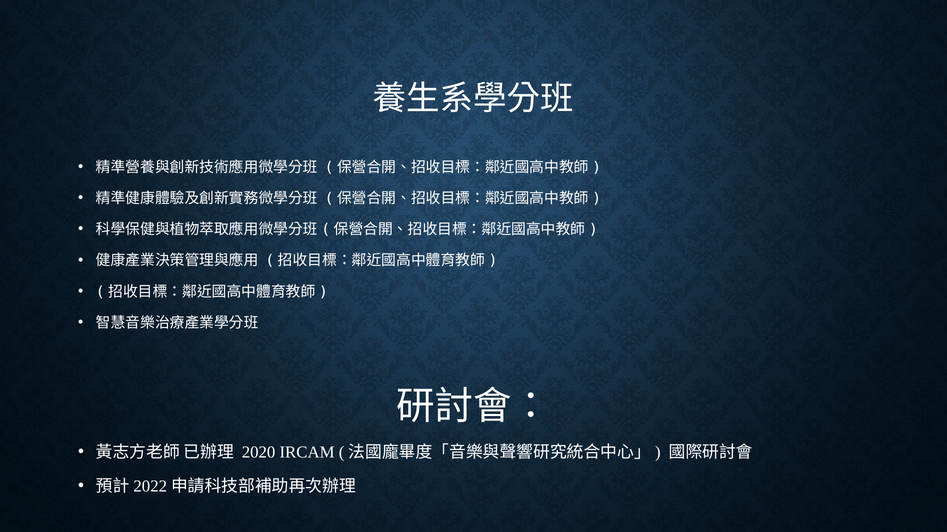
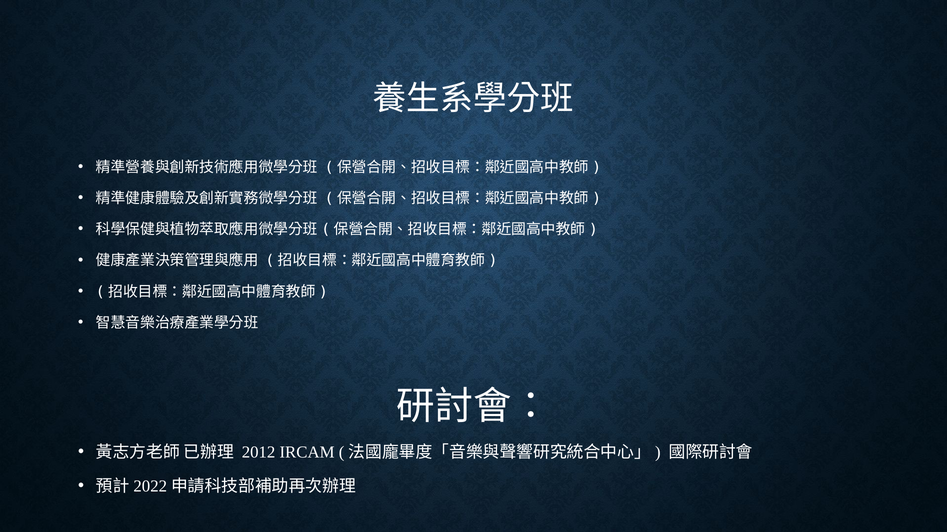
2020: 2020 -> 2012
